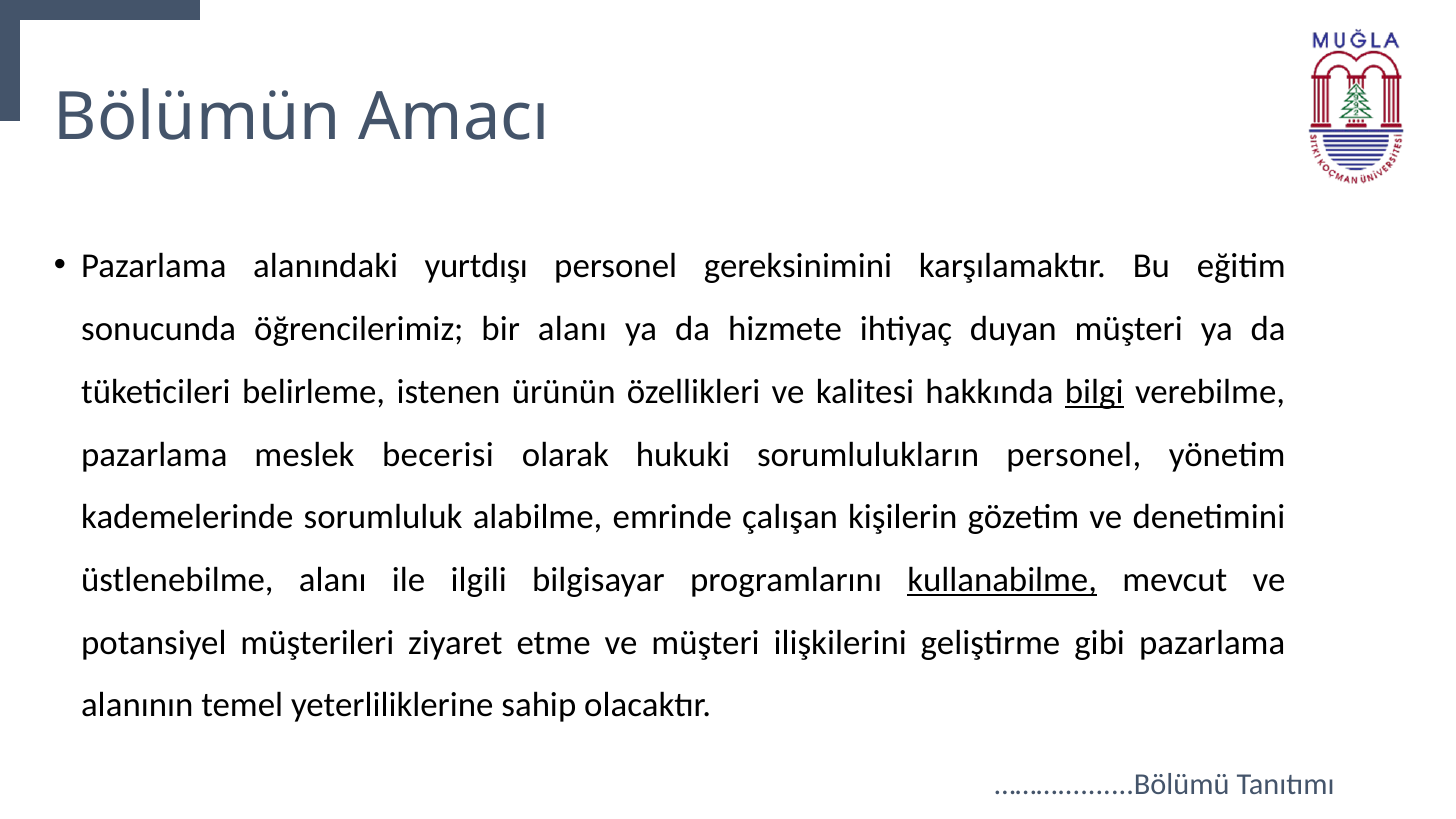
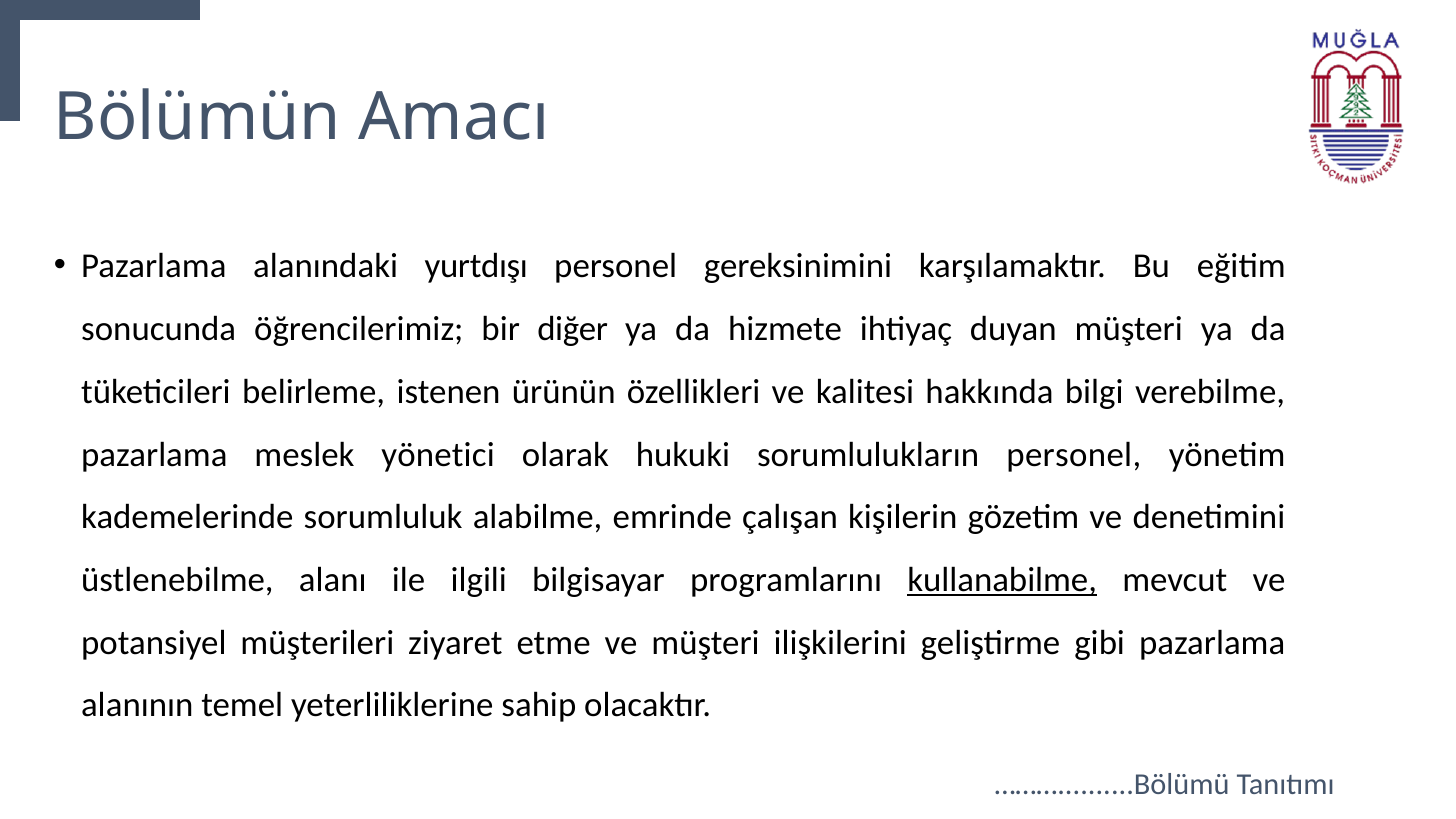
bir alanı: alanı -> diğer
bilgi underline: present -> none
becerisi: becerisi -> yönetici
